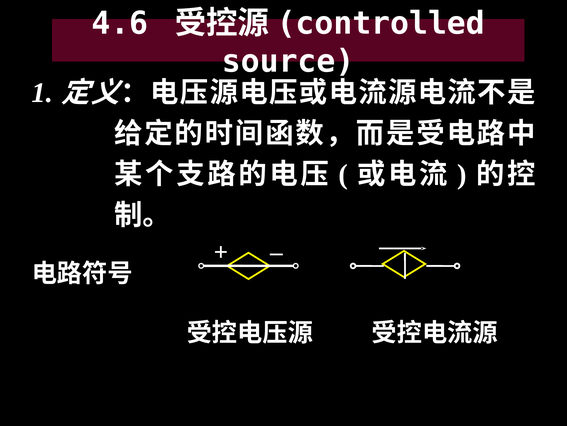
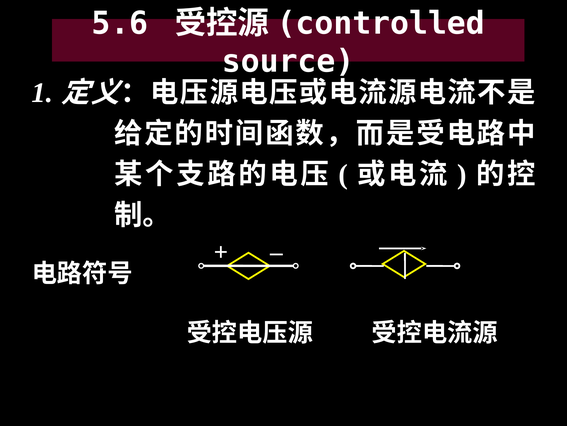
4.6: 4.6 -> 5.6
